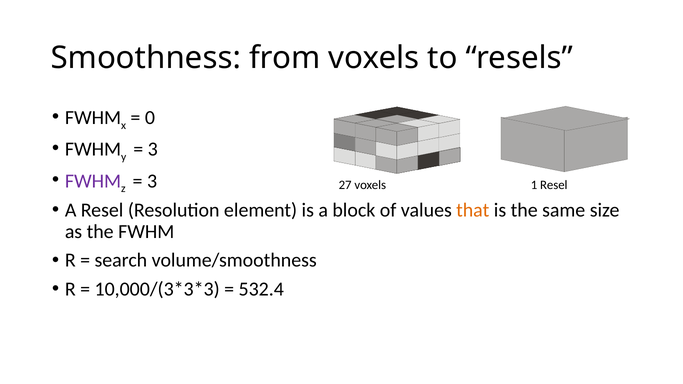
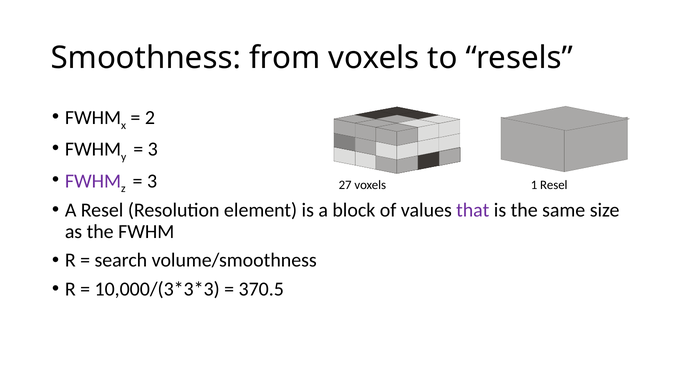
0: 0 -> 2
that colour: orange -> purple
532.4: 532.4 -> 370.5
